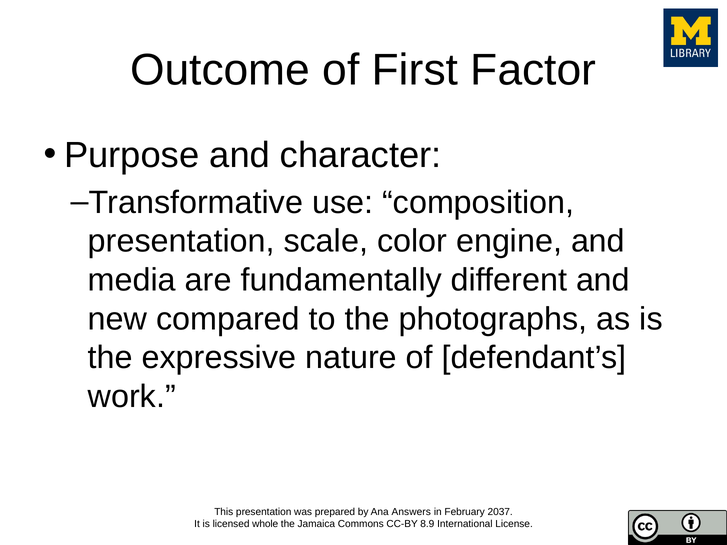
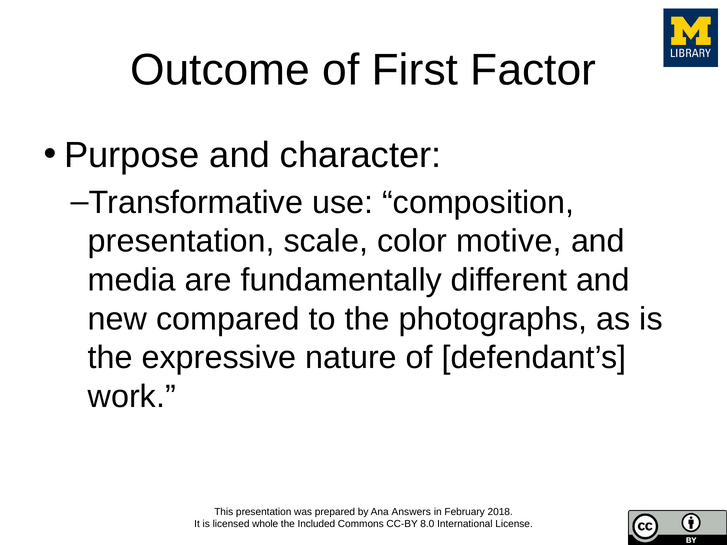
engine: engine -> motive
2037: 2037 -> 2018
Jamaica: Jamaica -> Included
8.9: 8.9 -> 8.0
